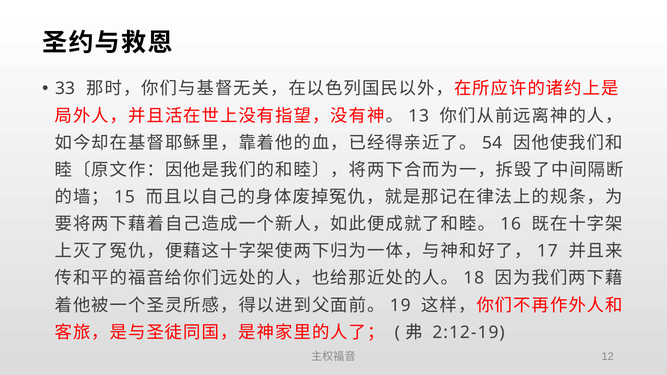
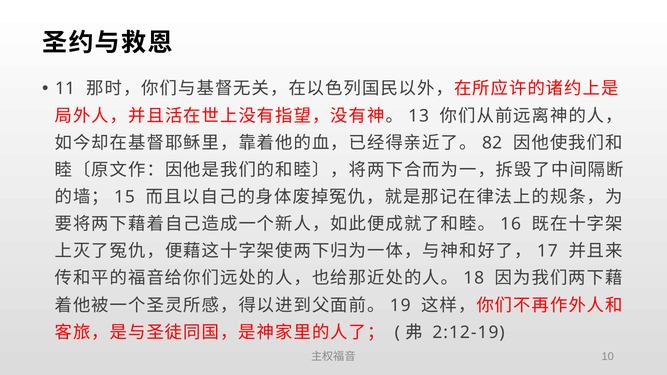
33: 33 -> 11
54: 54 -> 82
12: 12 -> 10
